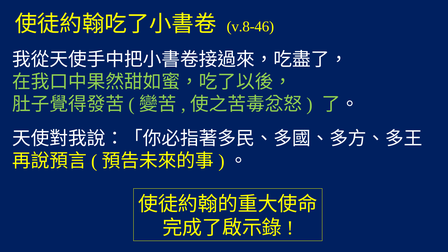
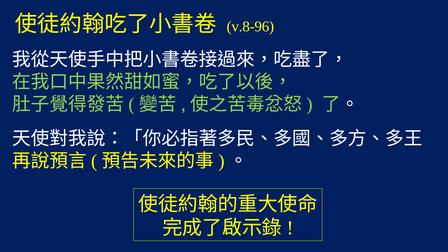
v.8-46: v.8-46 -> v.8-96
